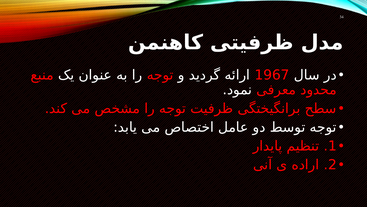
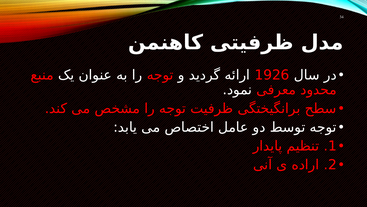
1967: 1967 -> 1926
